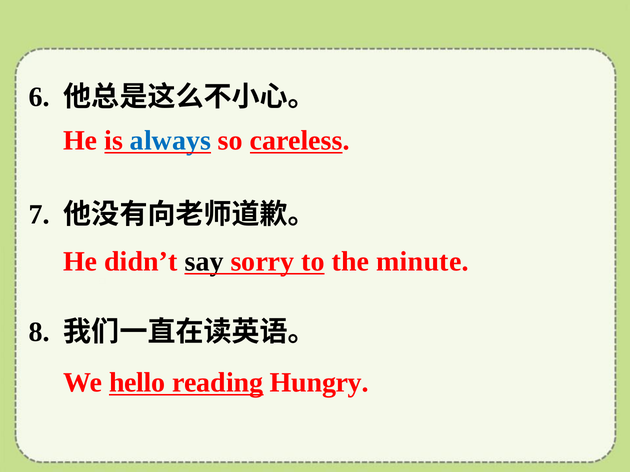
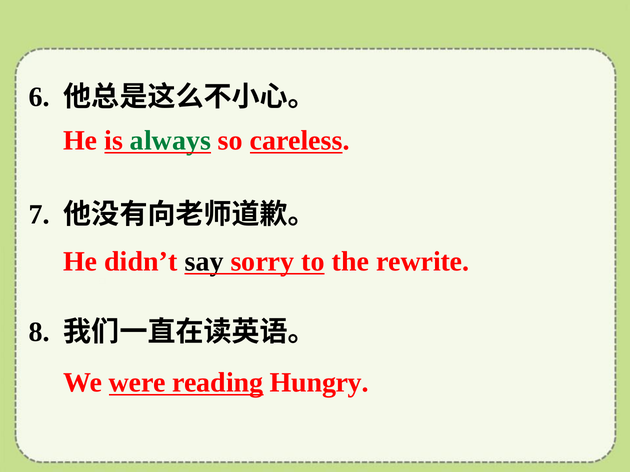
always colour: blue -> green
minute: minute -> rewrite
hello: hello -> were
